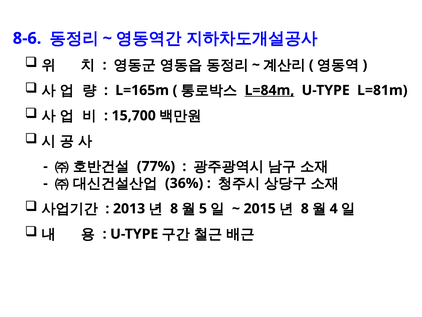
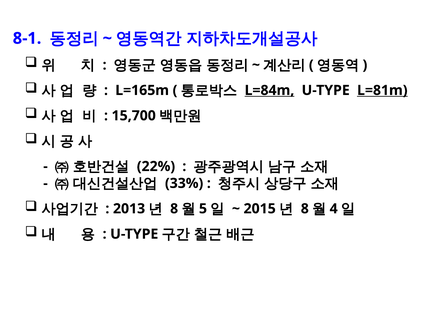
8-6: 8-6 -> 8-1
L=81m underline: none -> present
77%: 77% -> 22%
36%: 36% -> 33%
